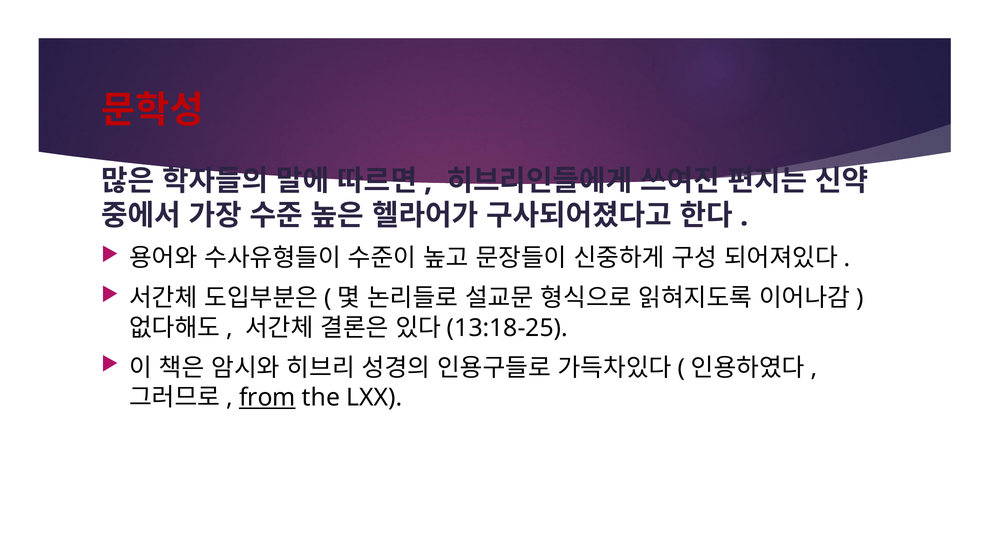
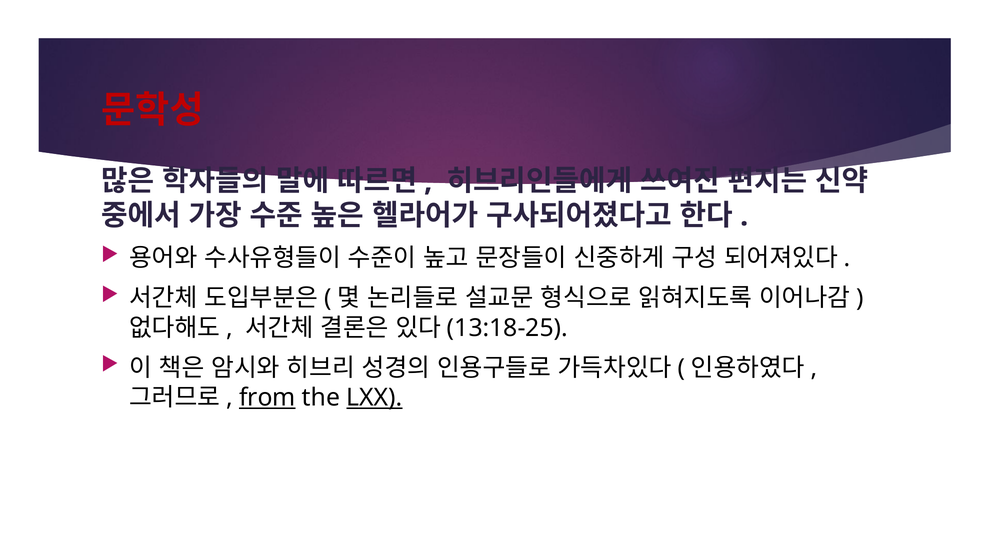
LXX underline: none -> present
